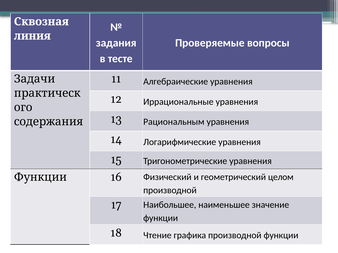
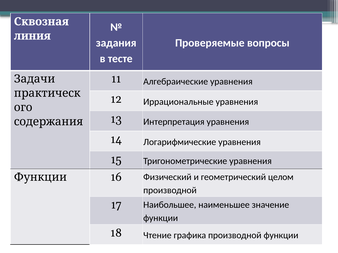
Рациональным: Рациональным -> Интерпретация
